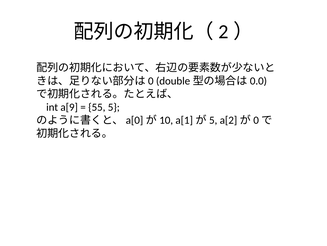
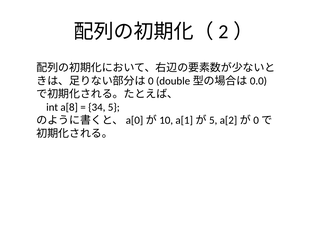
a[9: a[9 -> a[8
55: 55 -> 34
